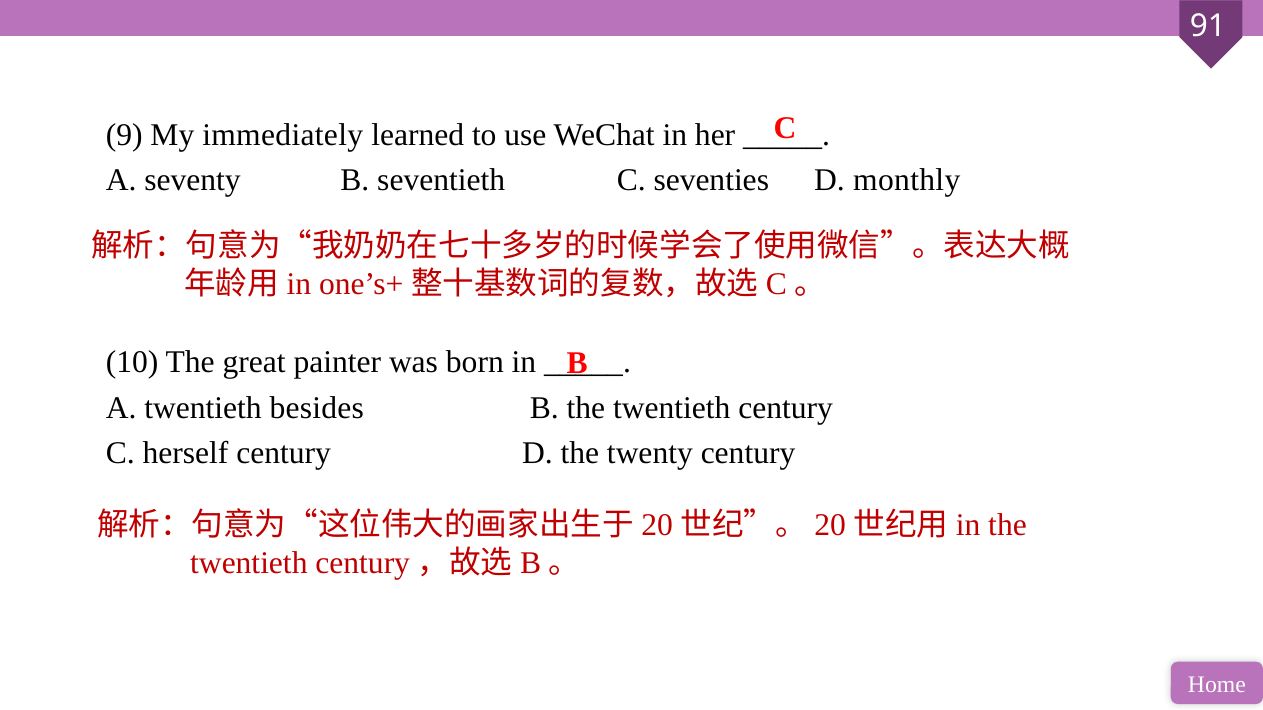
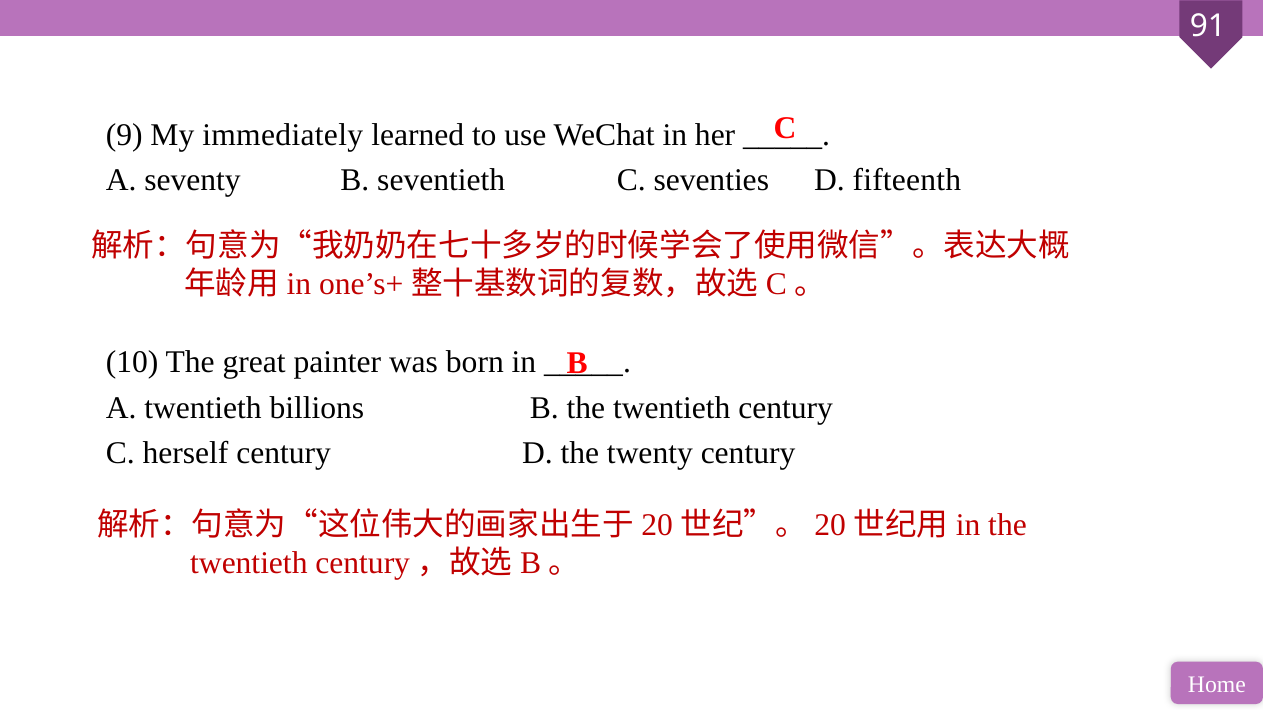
monthly: monthly -> fifteenth
besides: besides -> billions
